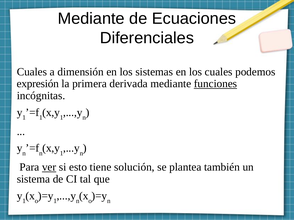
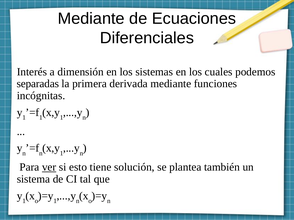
Cuales at (32, 72): Cuales -> Interés
expresión: expresión -> separadas
funciones underline: present -> none
